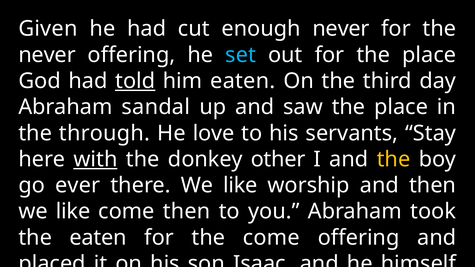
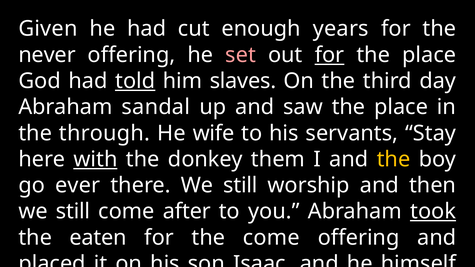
enough never: never -> years
set colour: light blue -> pink
for at (329, 55) underline: none -> present
him eaten: eaten -> slaves
love: love -> wife
other: other -> them
there We like: like -> still
like at (73, 212): like -> still
come then: then -> after
took underline: none -> present
